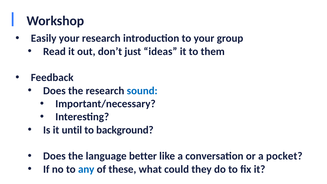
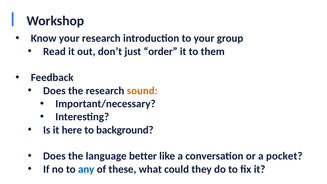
Easily: Easily -> Know
ideas: ideas -> order
sound colour: blue -> orange
until: until -> here
